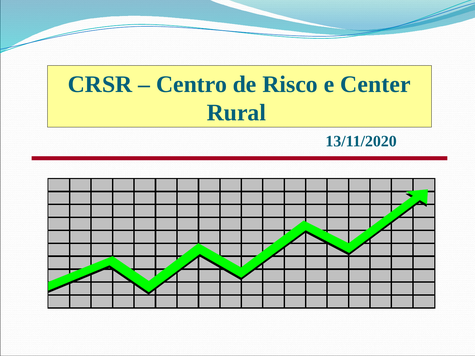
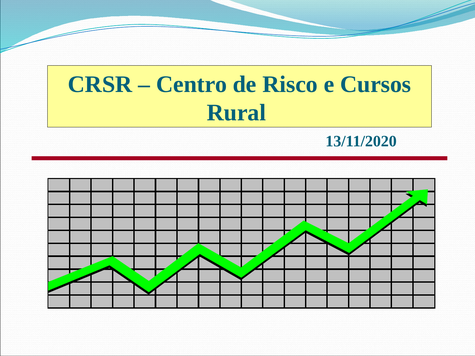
Center: Center -> Cursos
